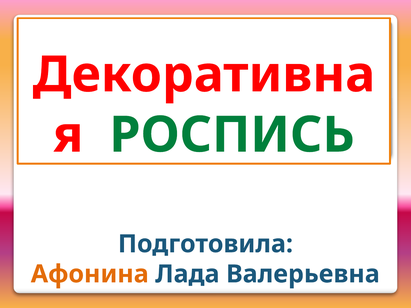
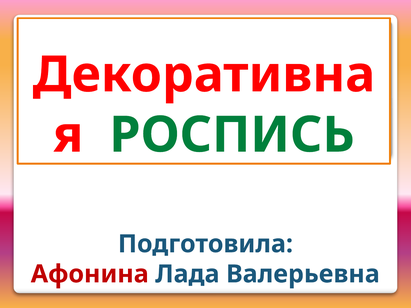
Афонина colour: orange -> red
